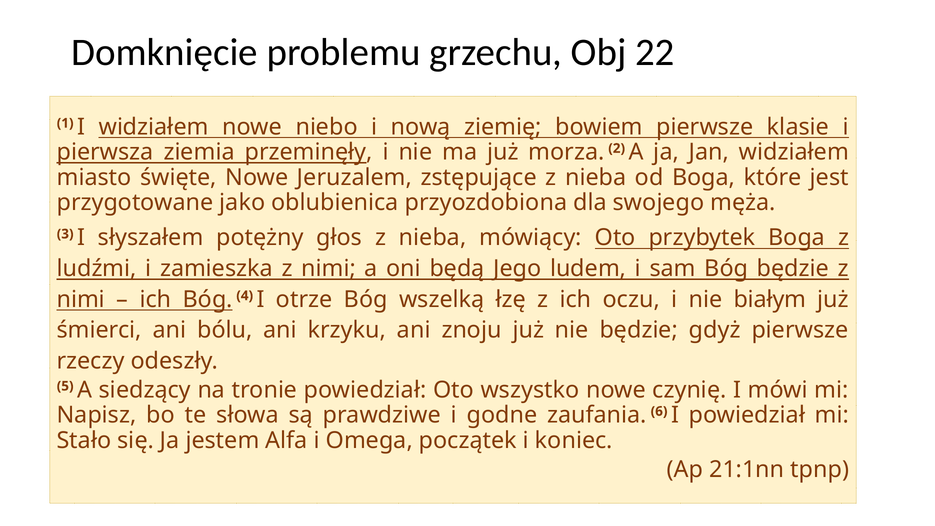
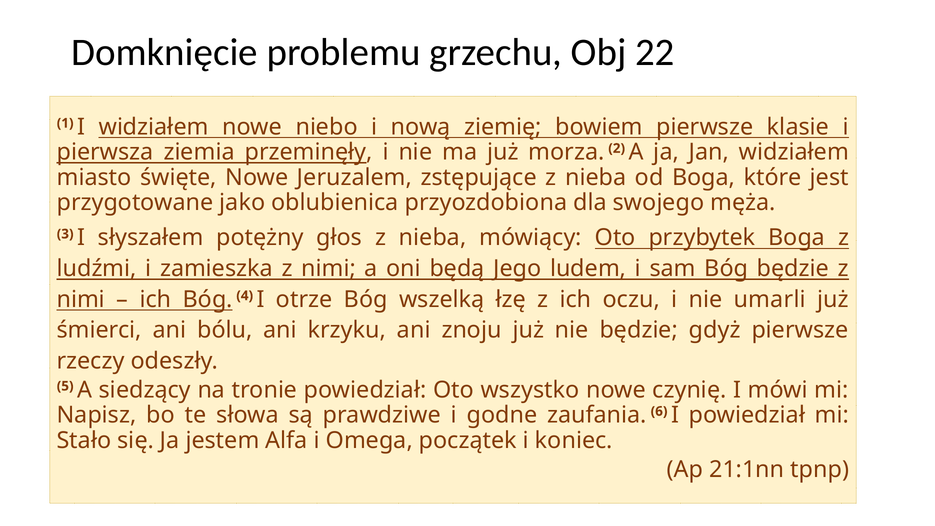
białym: białym -> umarli
